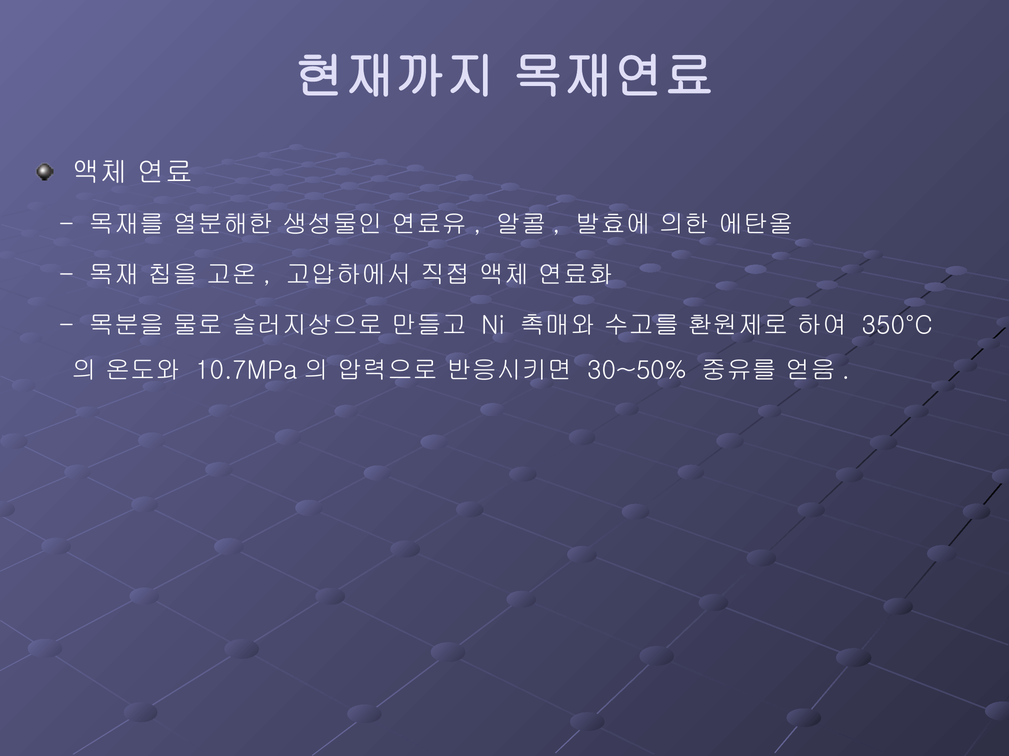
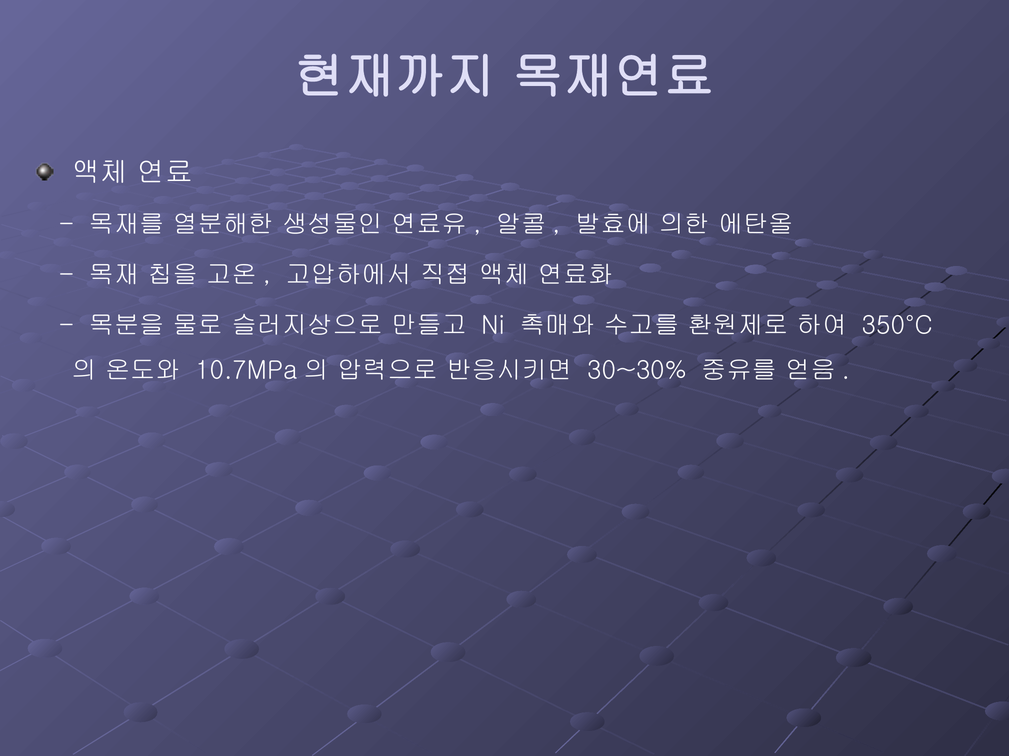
30~50%: 30~50% -> 30~30%
